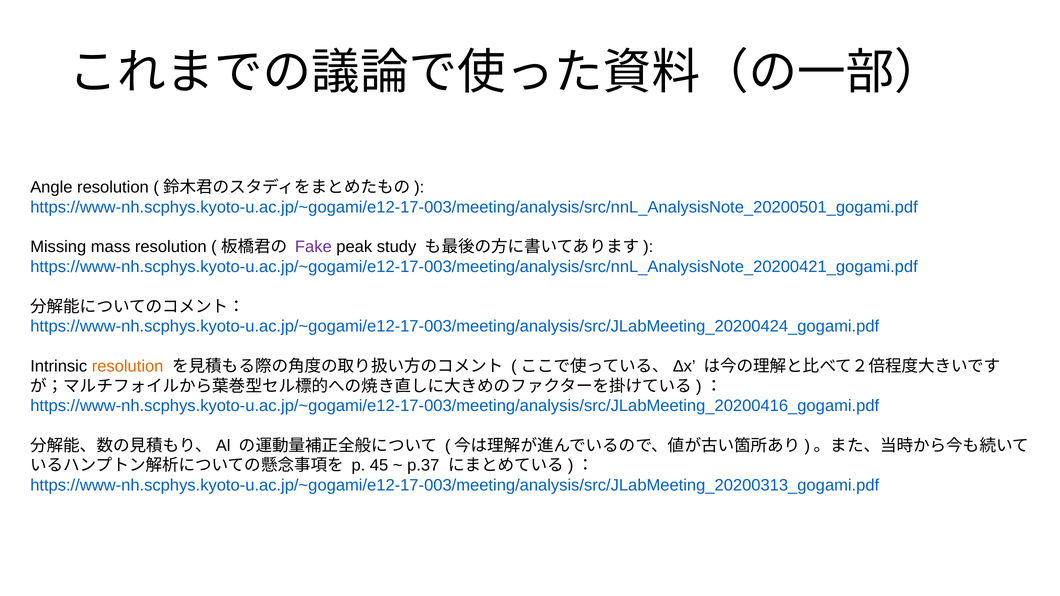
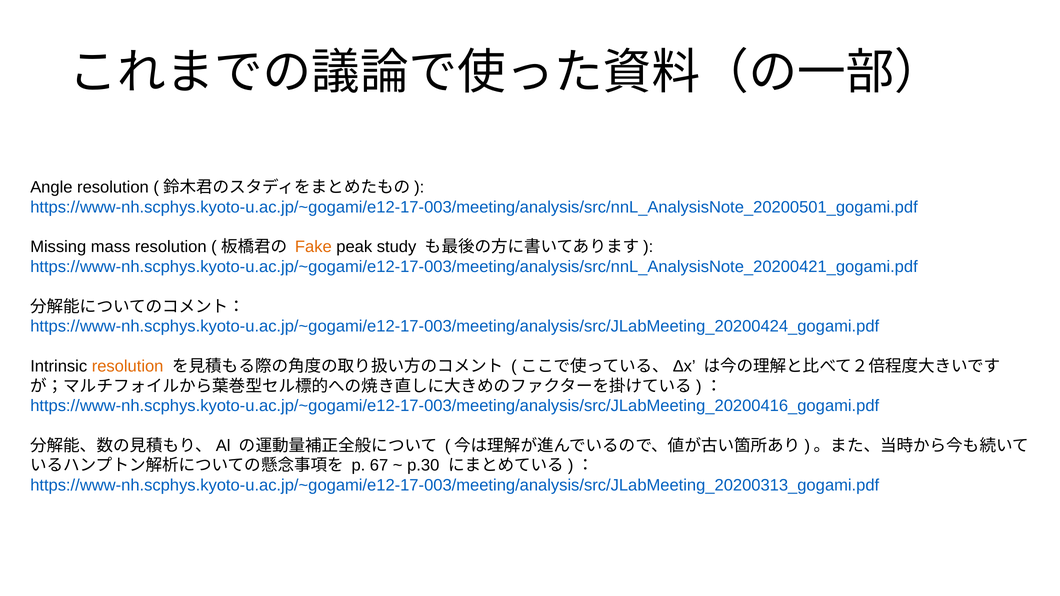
Fake colour: purple -> orange
45: 45 -> 67
p.37: p.37 -> p.30
